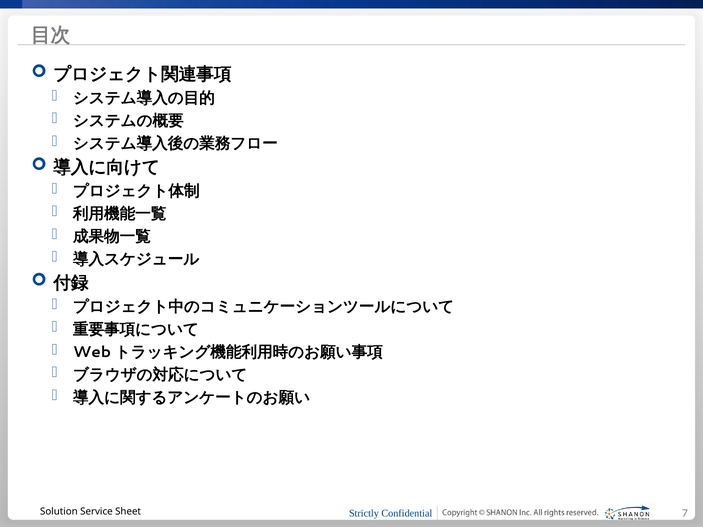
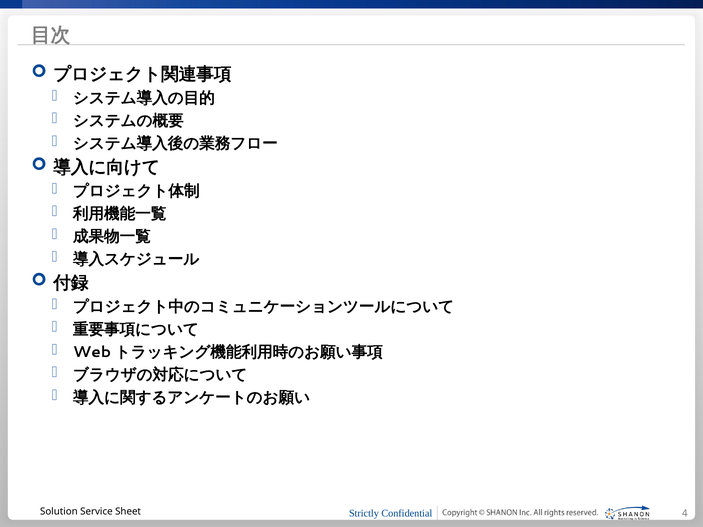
7: 7 -> 4
